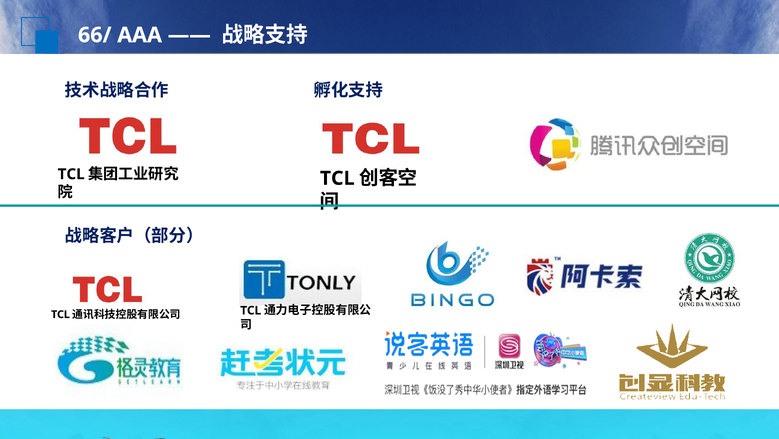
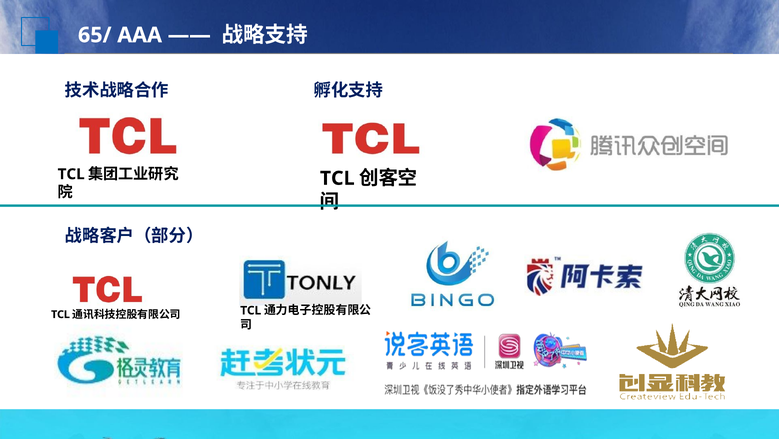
66/: 66/ -> 65/
